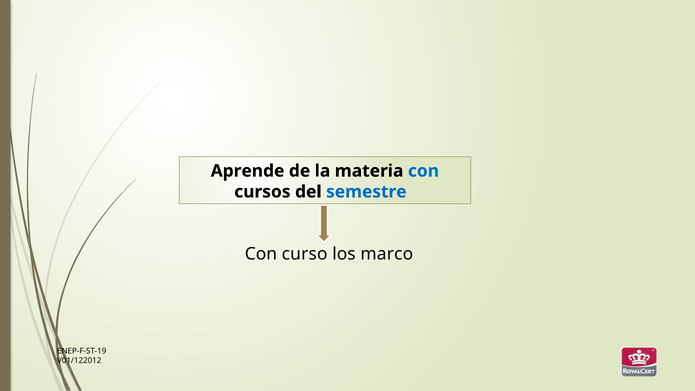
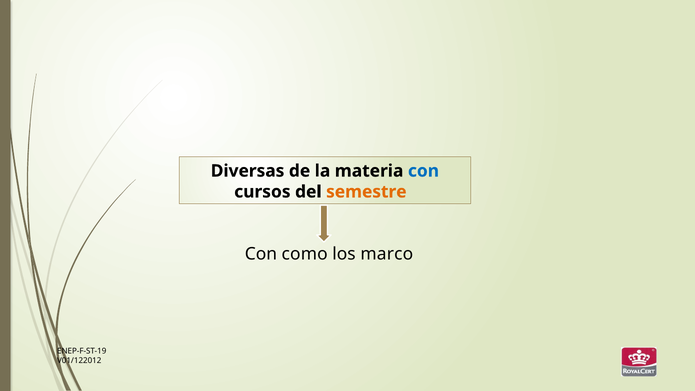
Aprende: Aprende -> Diversas
semestre colour: blue -> orange
curso: curso -> como
